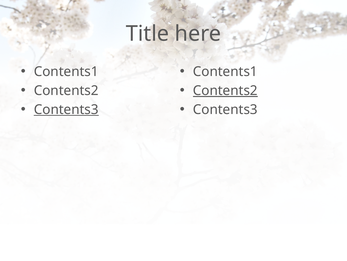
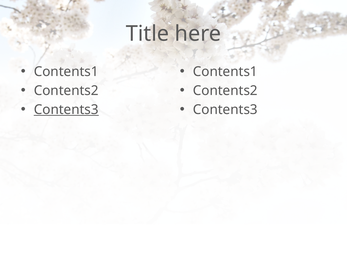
Contents2 at (225, 90) underline: present -> none
